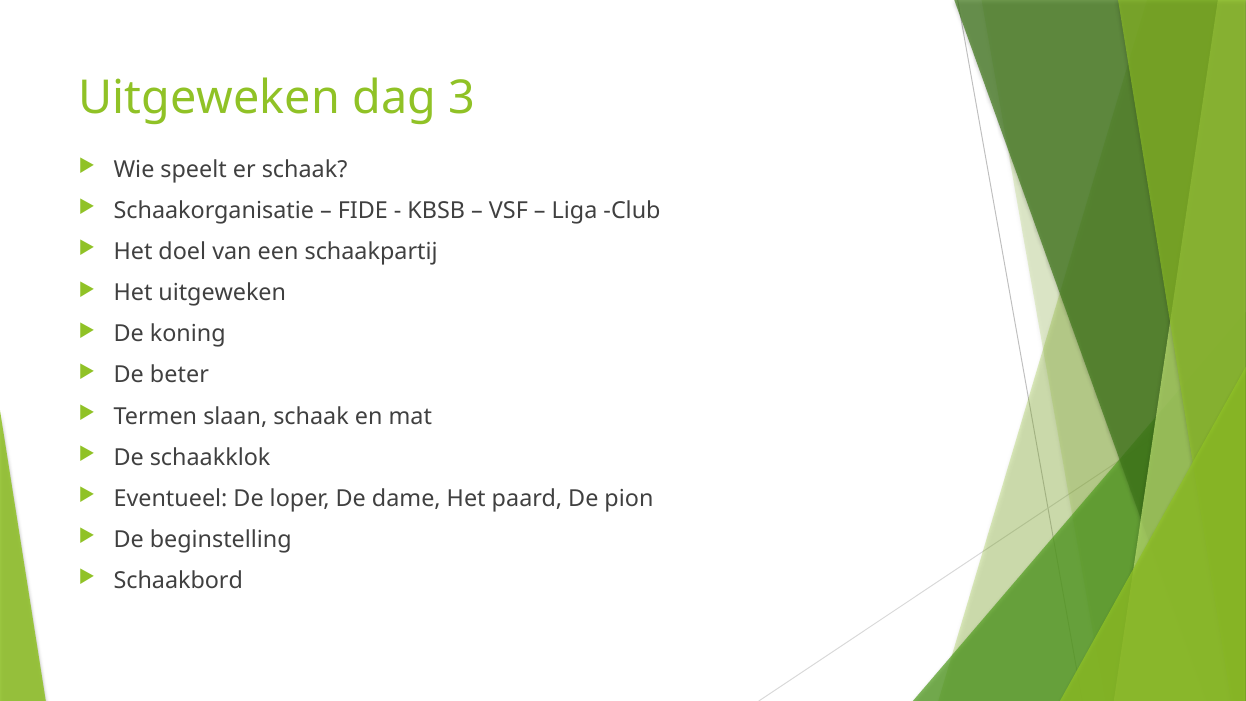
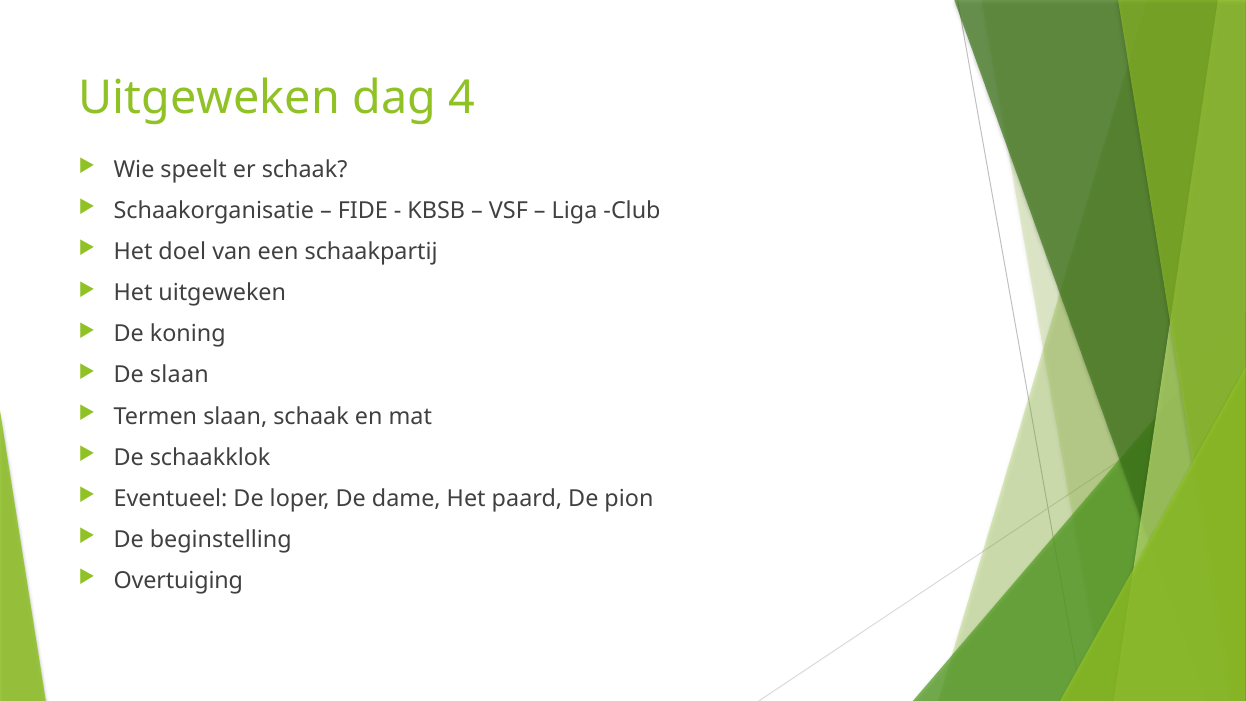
3: 3 -> 4
De beter: beter -> slaan
Schaakbord: Schaakbord -> Overtuiging
